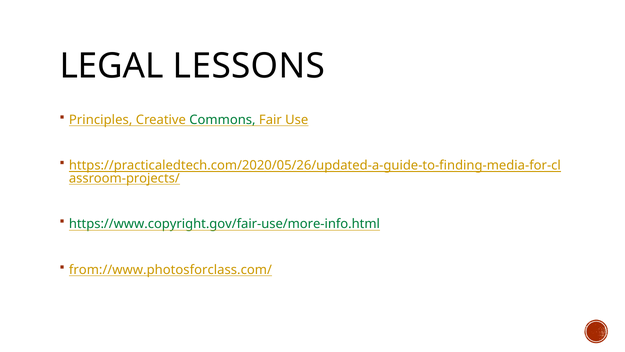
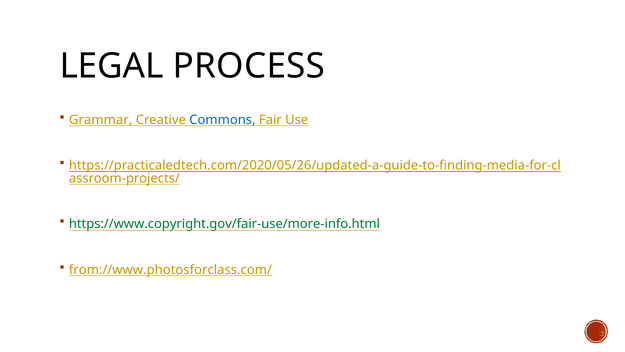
LESSONS: LESSONS -> PROCESS
Principles: Principles -> Grammar
Commons colour: green -> blue
